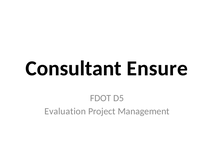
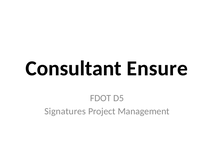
Evaluation: Evaluation -> Signatures
